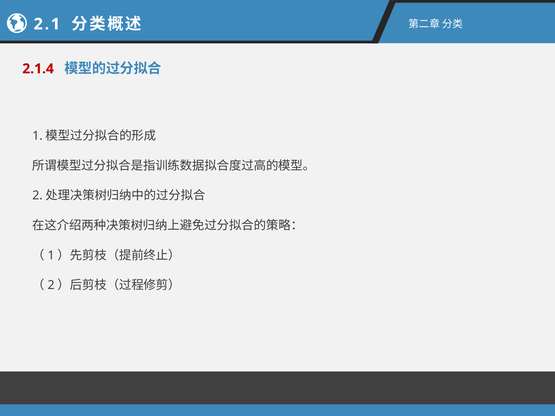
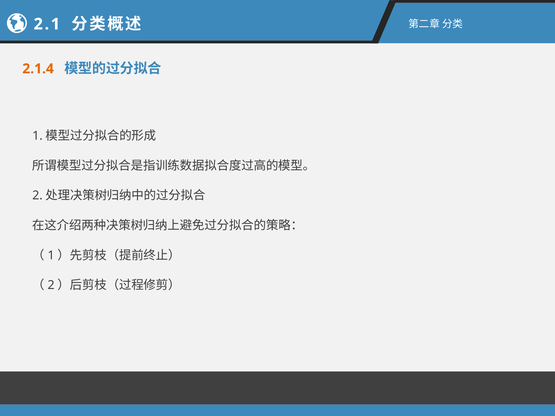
2.1.4 colour: red -> orange
